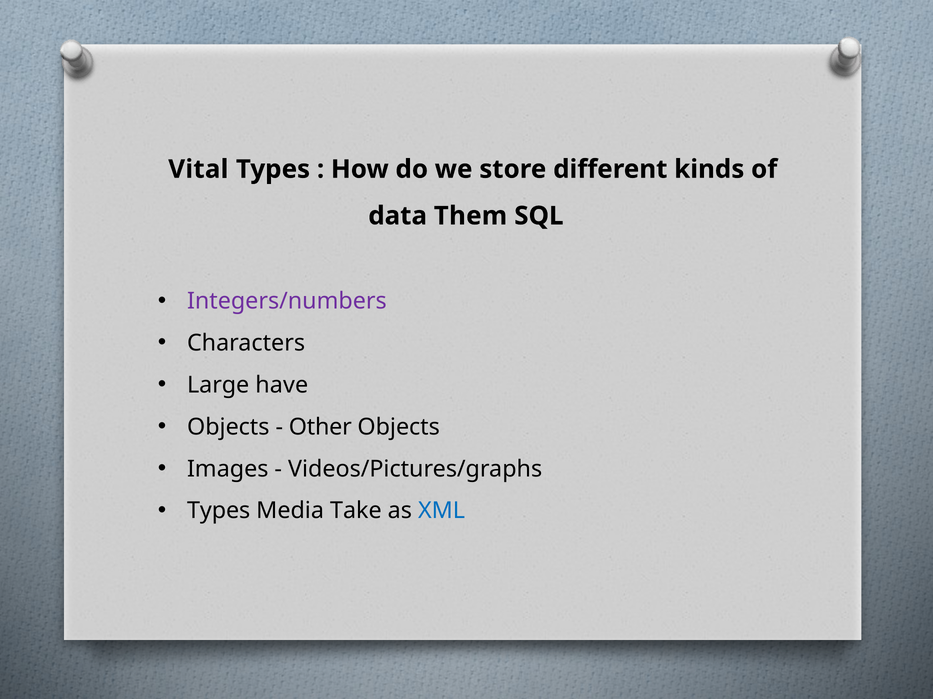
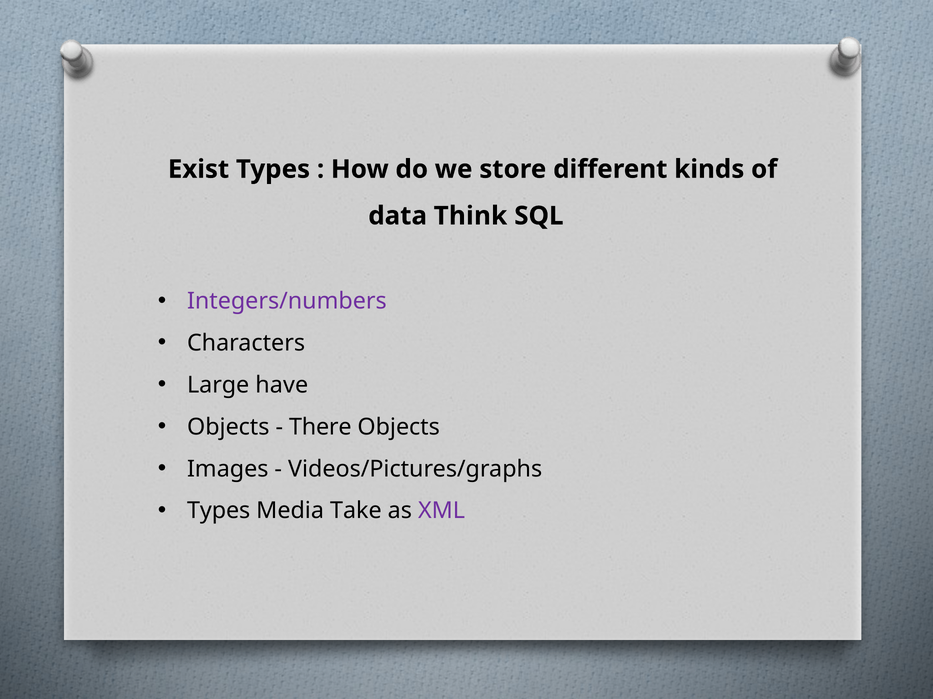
Vital: Vital -> Exist
Them: Them -> Think
Other: Other -> There
XML colour: blue -> purple
